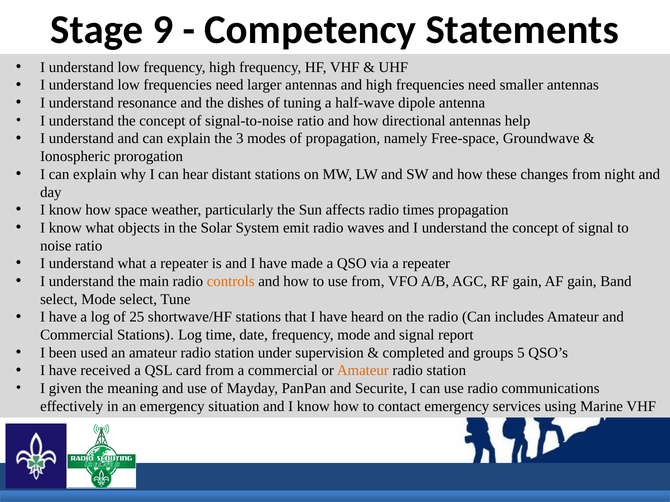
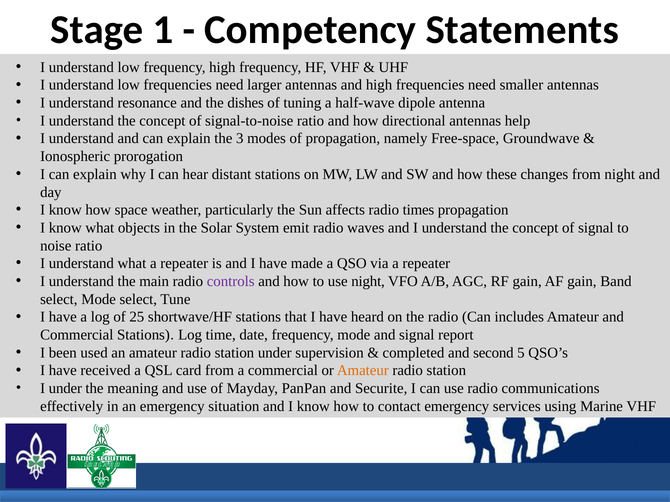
9: 9 -> 1
controls colour: orange -> purple
use from: from -> night
groups: groups -> second
I given: given -> under
